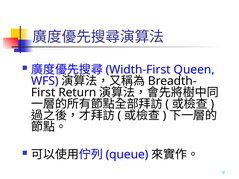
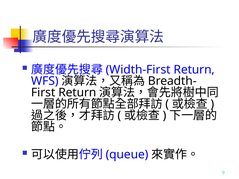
Queen at (194, 70): Queen -> Return
